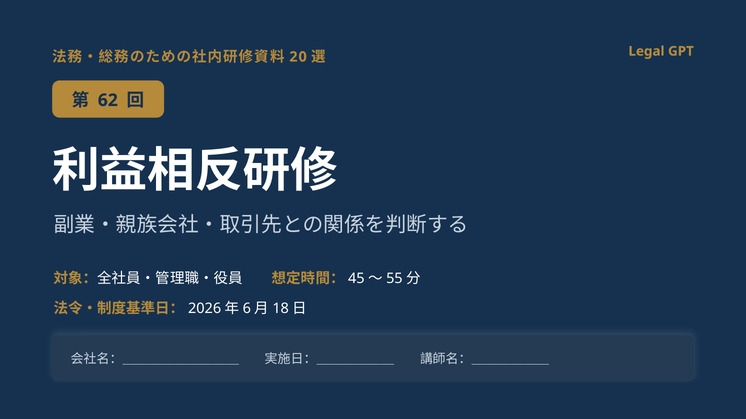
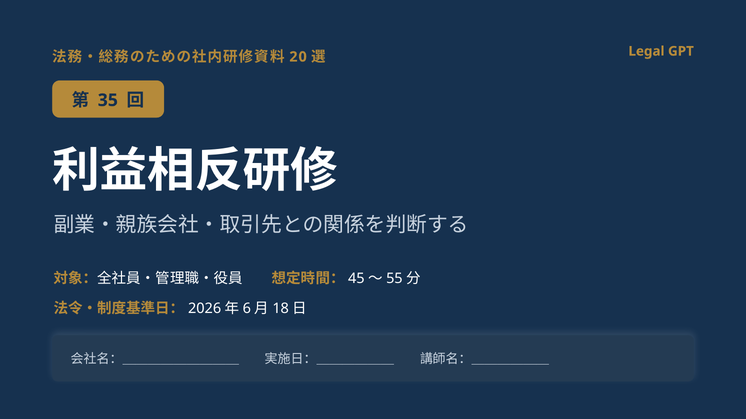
62: 62 -> 35
